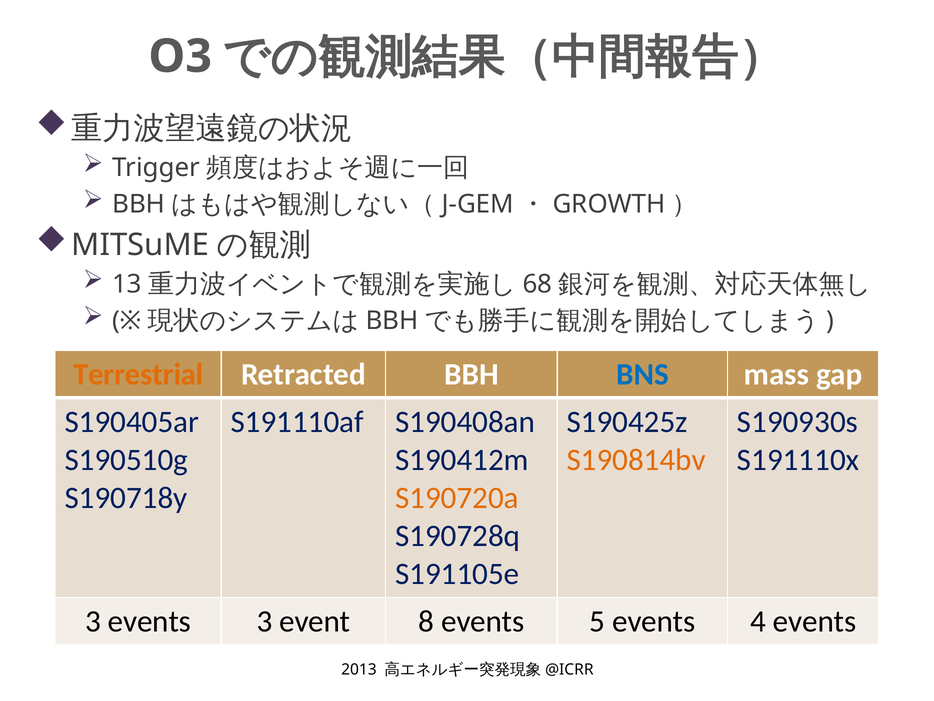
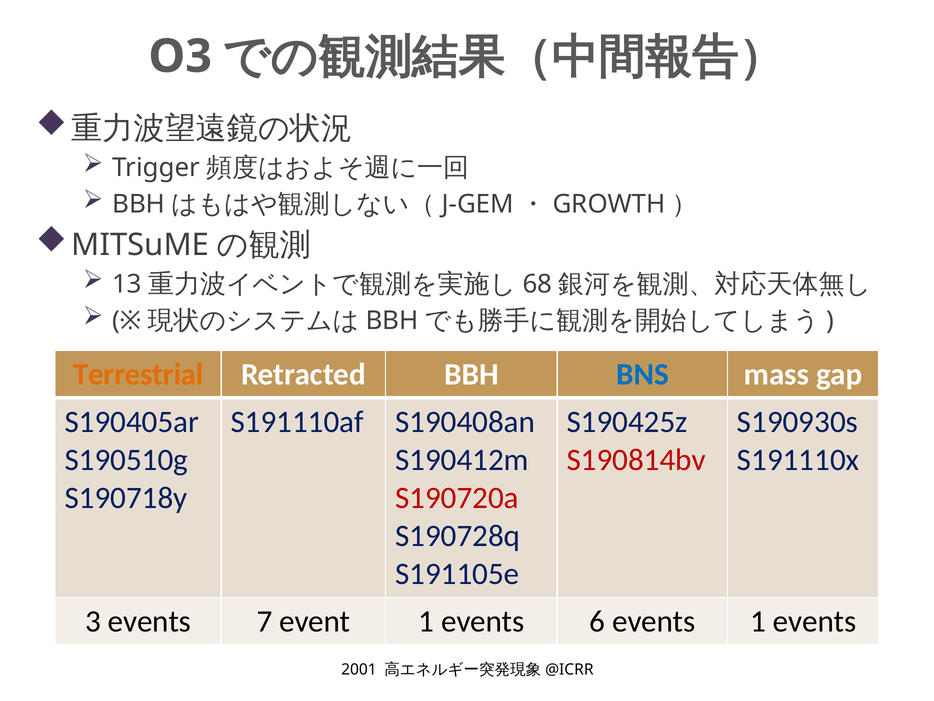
S190814bv colour: orange -> red
S190720a colour: orange -> red
events 3: 3 -> 7
event 8: 8 -> 1
5: 5 -> 6
events 4: 4 -> 1
2013: 2013 -> 2001
